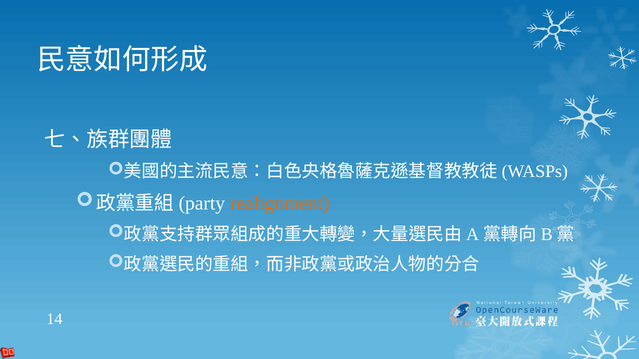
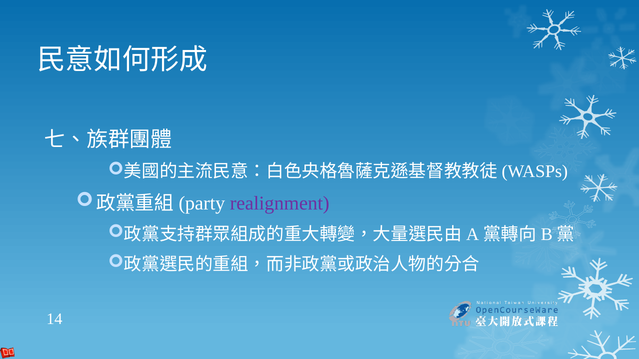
realignment colour: orange -> purple
